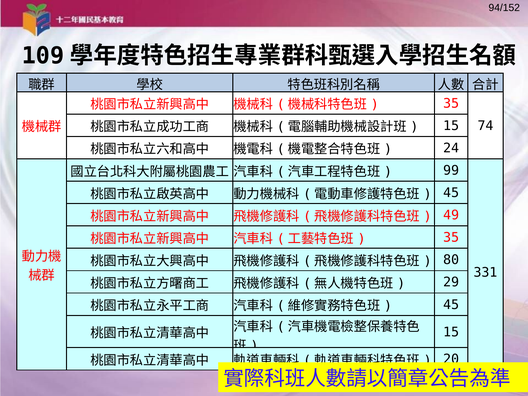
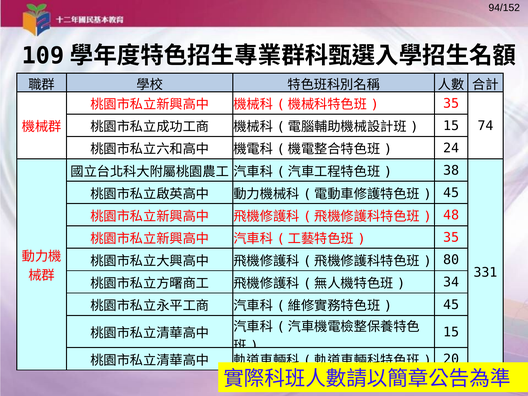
99: 99 -> 38
49: 49 -> 48
29: 29 -> 34
